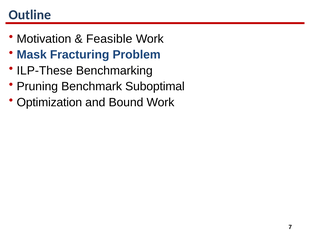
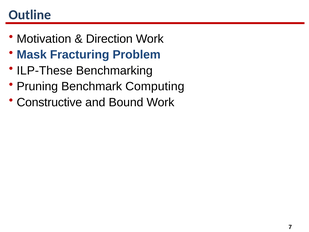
Feasible: Feasible -> Direction
Suboptimal: Suboptimal -> Computing
Optimization: Optimization -> Constructive
